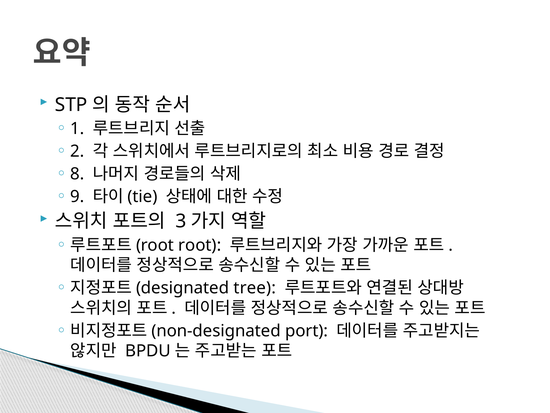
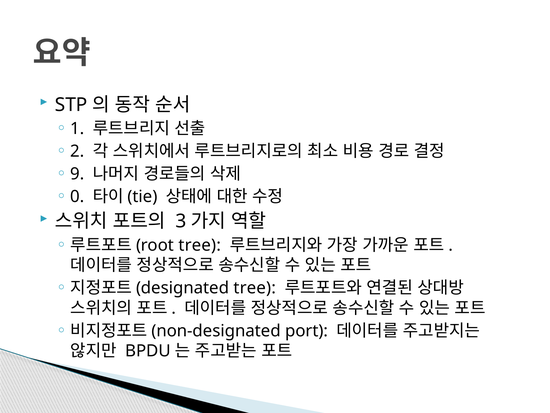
8: 8 -> 9
9: 9 -> 0
root at (200, 245): root -> tree
